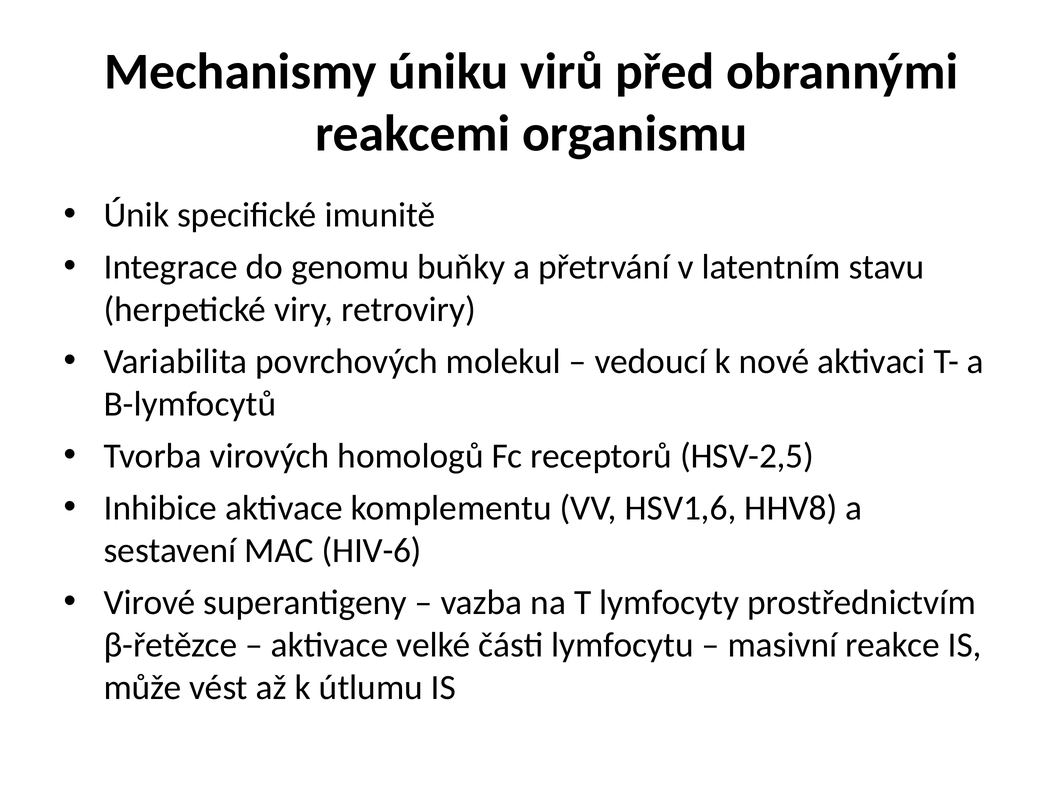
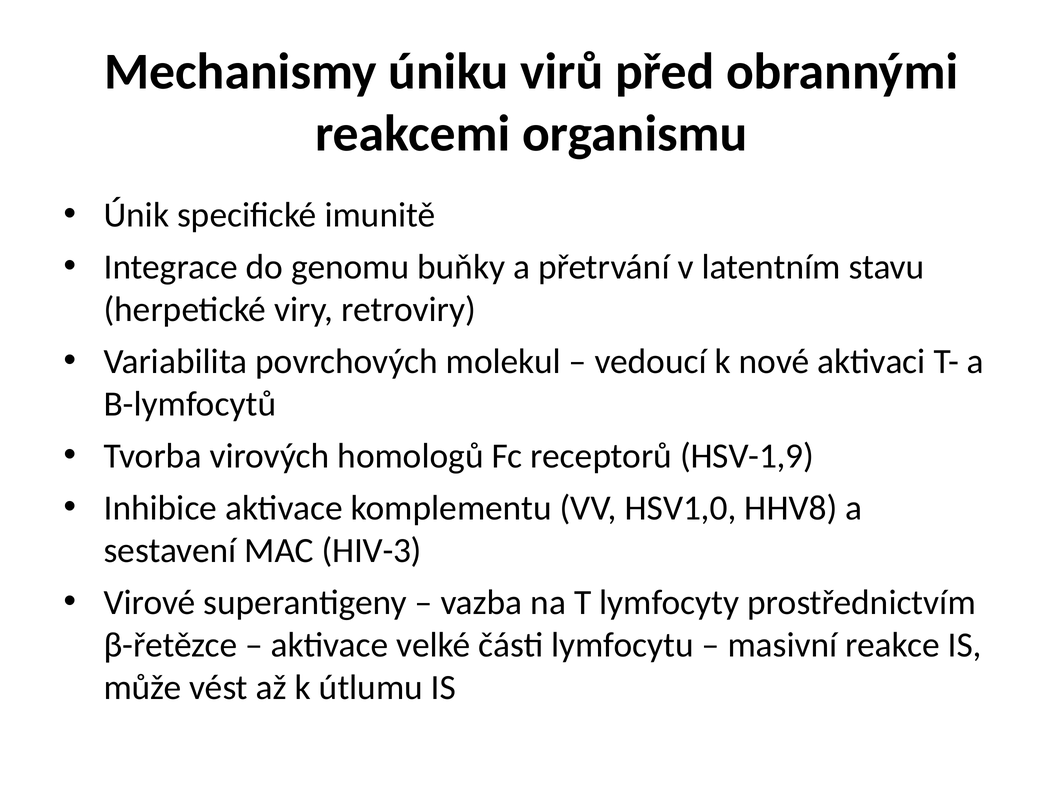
HSV-2,5: HSV-2,5 -> HSV-1,9
HSV1,6: HSV1,6 -> HSV1,0
HIV-6: HIV-6 -> HIV-3
